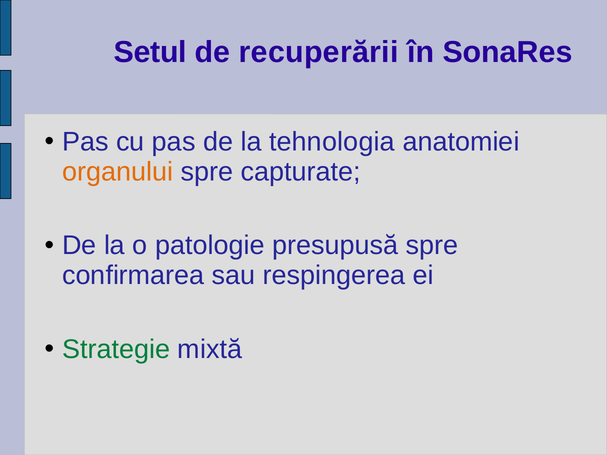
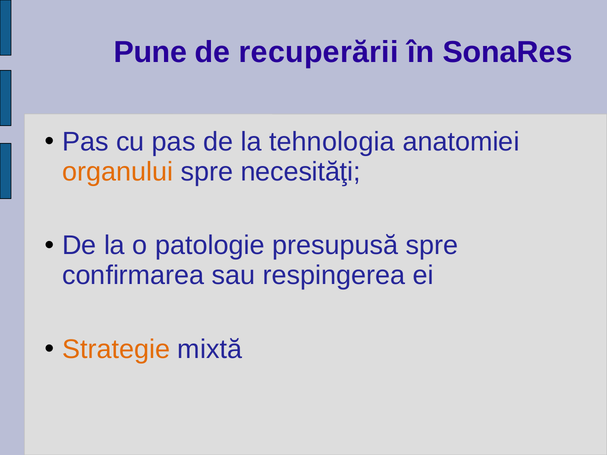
Setul: Setul -> Pune
capturate: capturate -> necesităţi
Strategie colour: green -> orange
